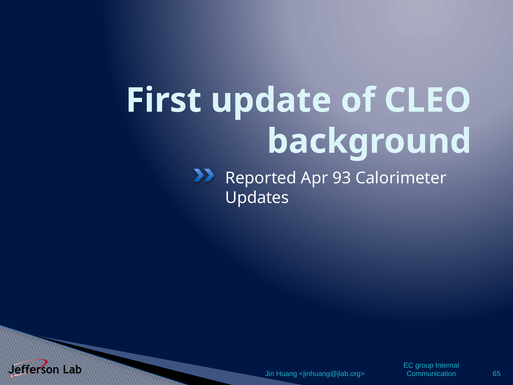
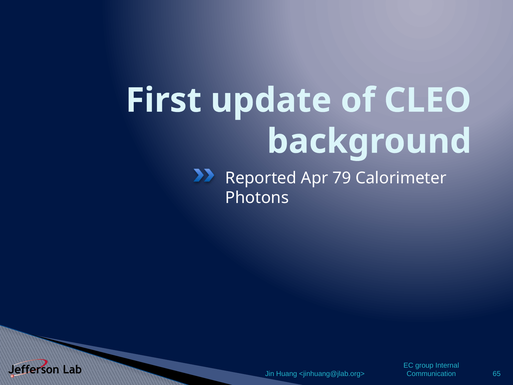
93: 93 -> 79
Updates: Updates -> Photons
